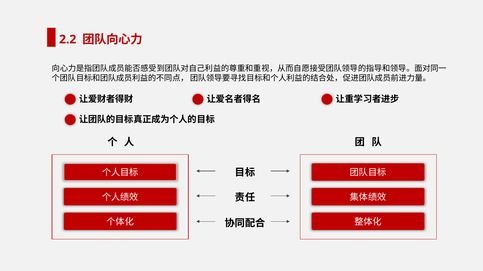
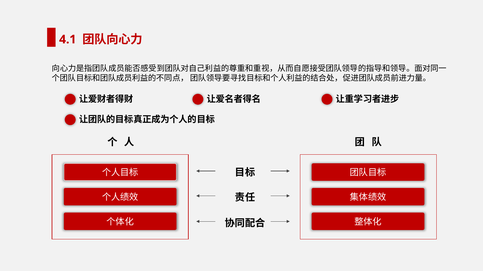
2.2: 2.2 -> 4.1
